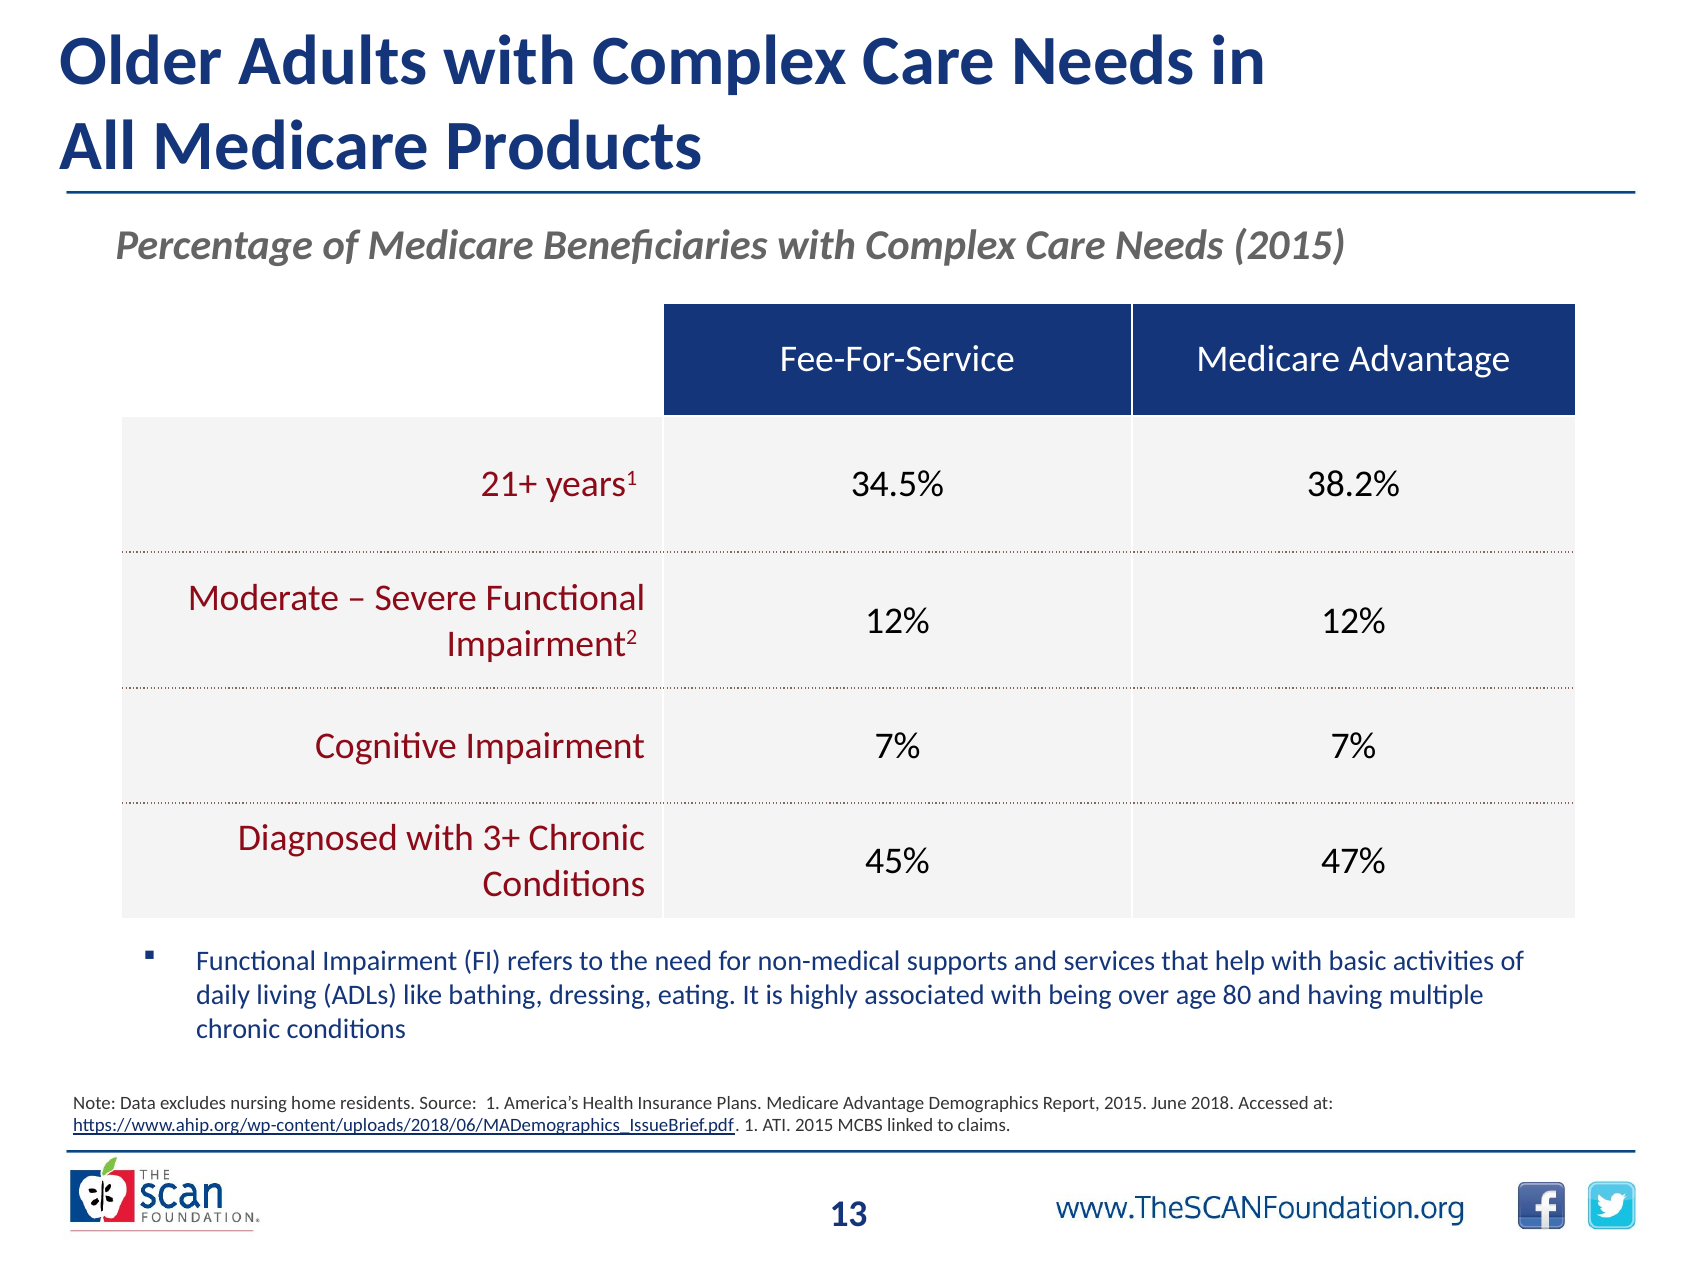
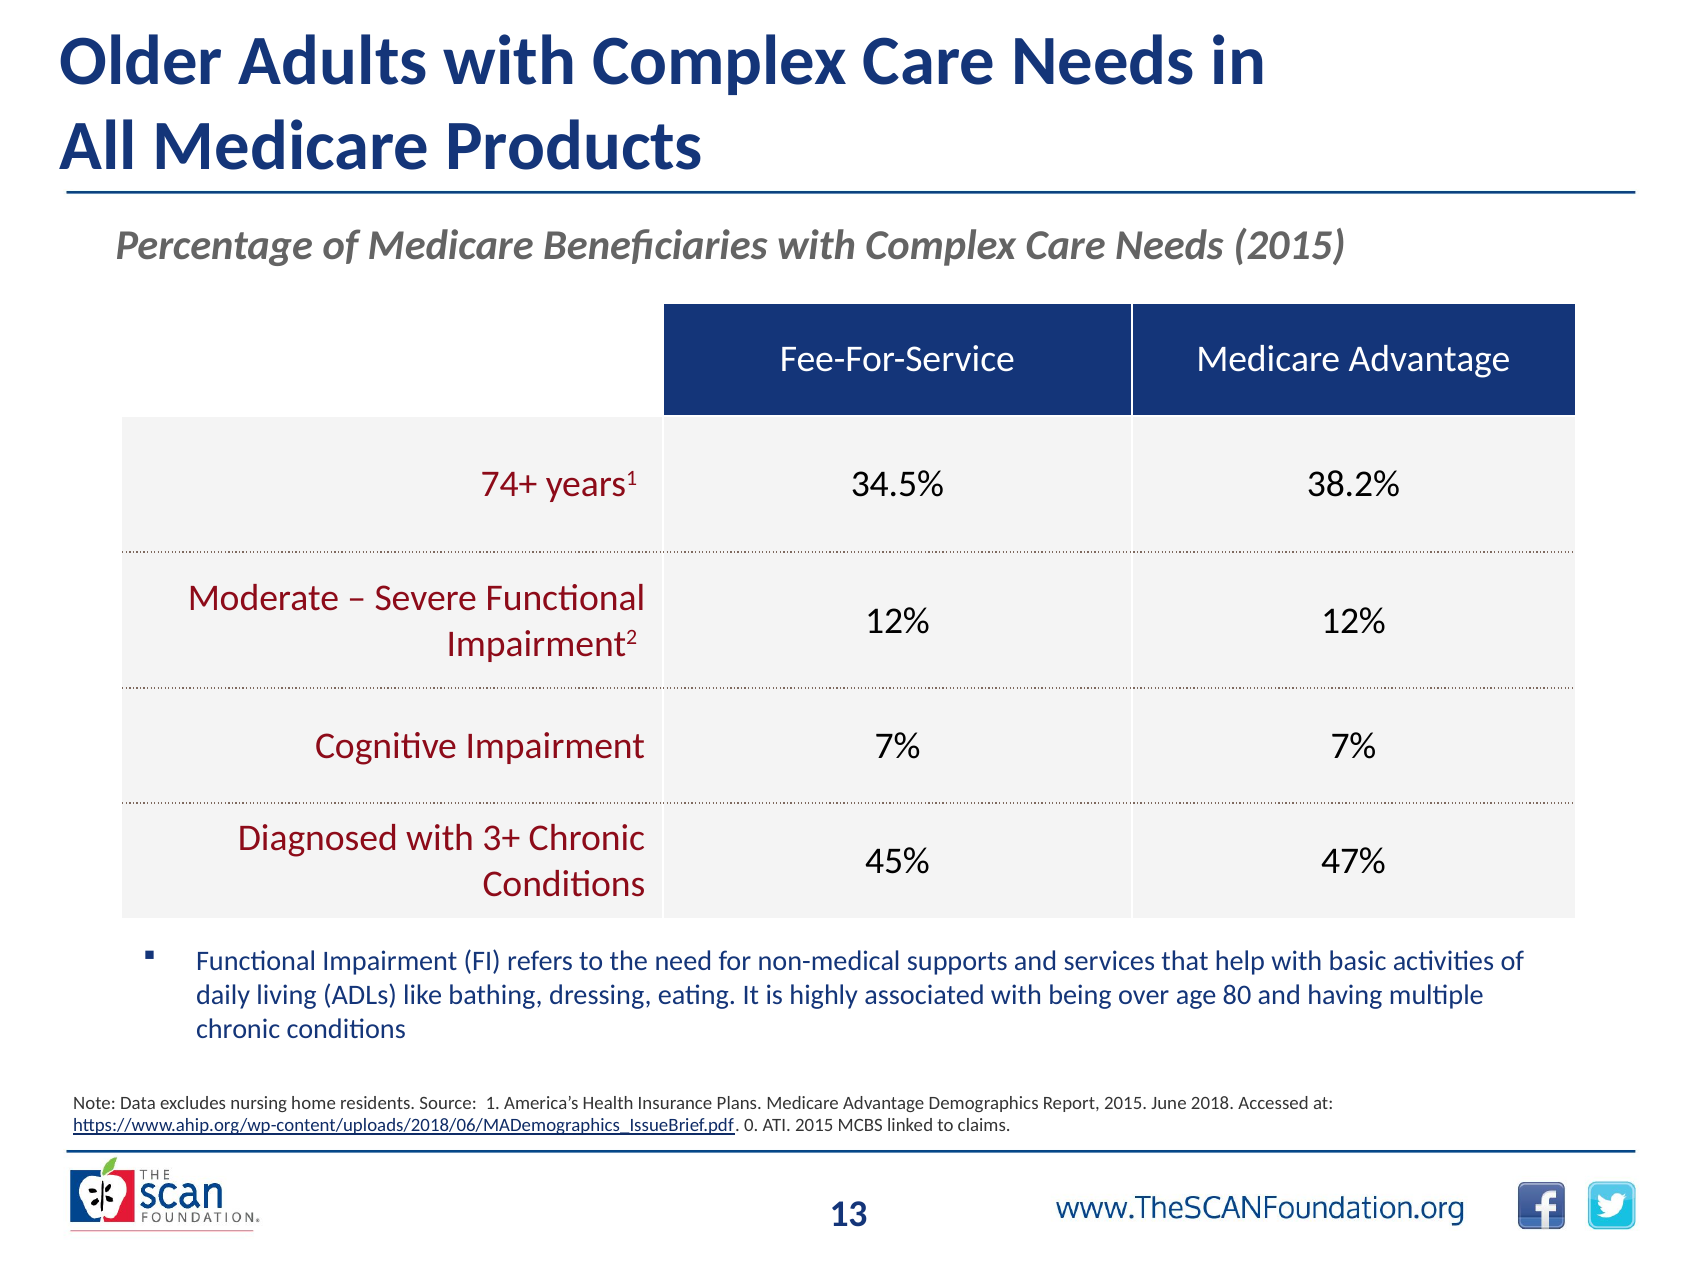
21+: 21+ -> 74+
https://www.ahip.org/wp-content/uploads/2018/06/MADemographics_IssueBrief.pdf 1: 1 -> 0
